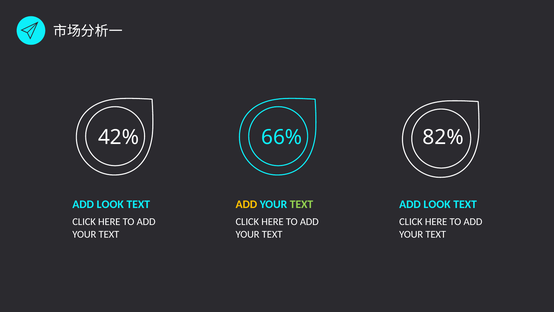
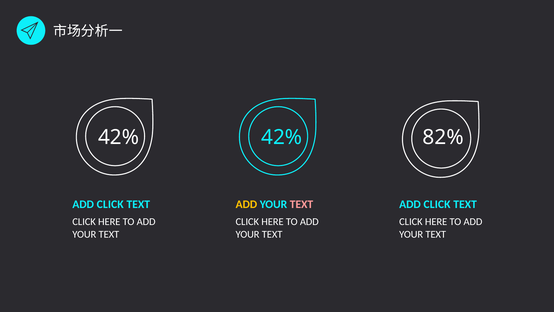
42% 66%: 66% -> 42%
LOOK at (110, 204): LOOK -> CLICK
TEXT at (302, 204) colour: light green -> pink
LOOK at (437, 204): LOOK -> CLICK
